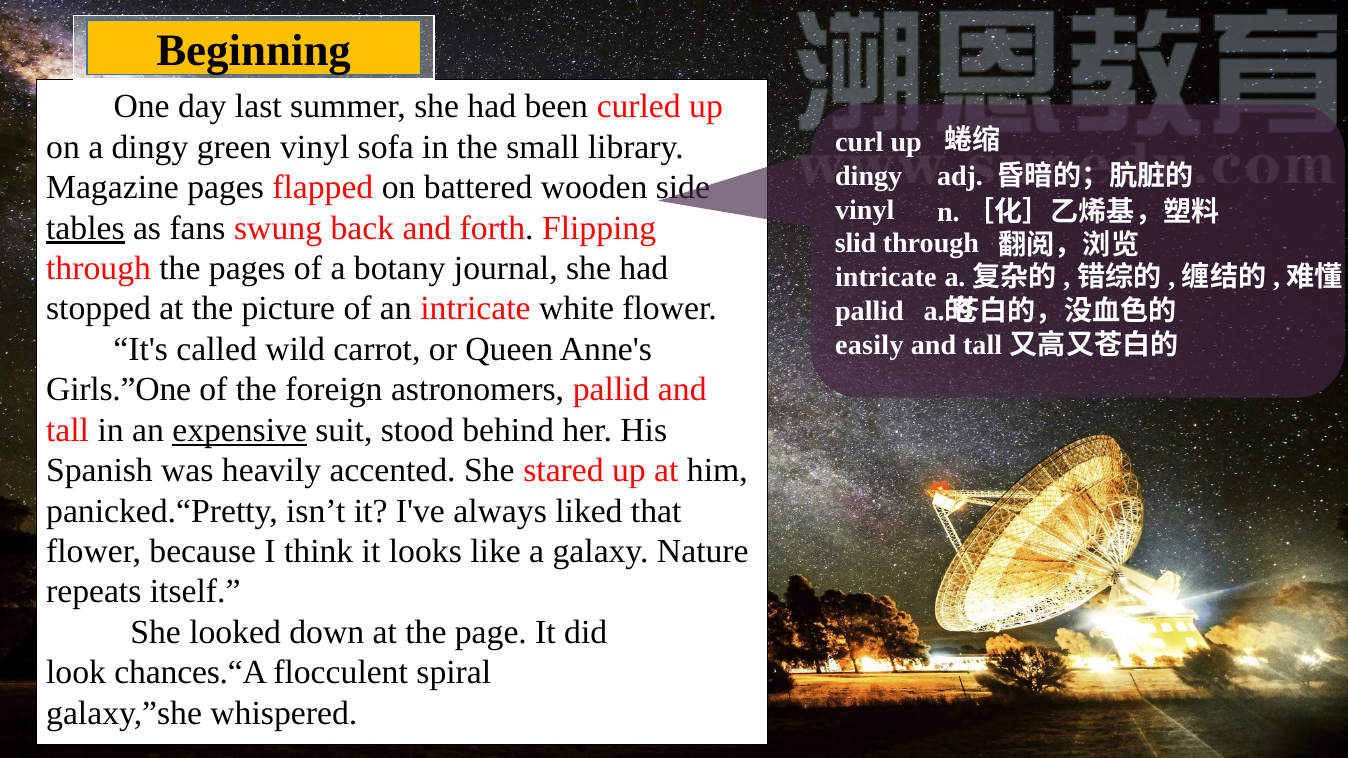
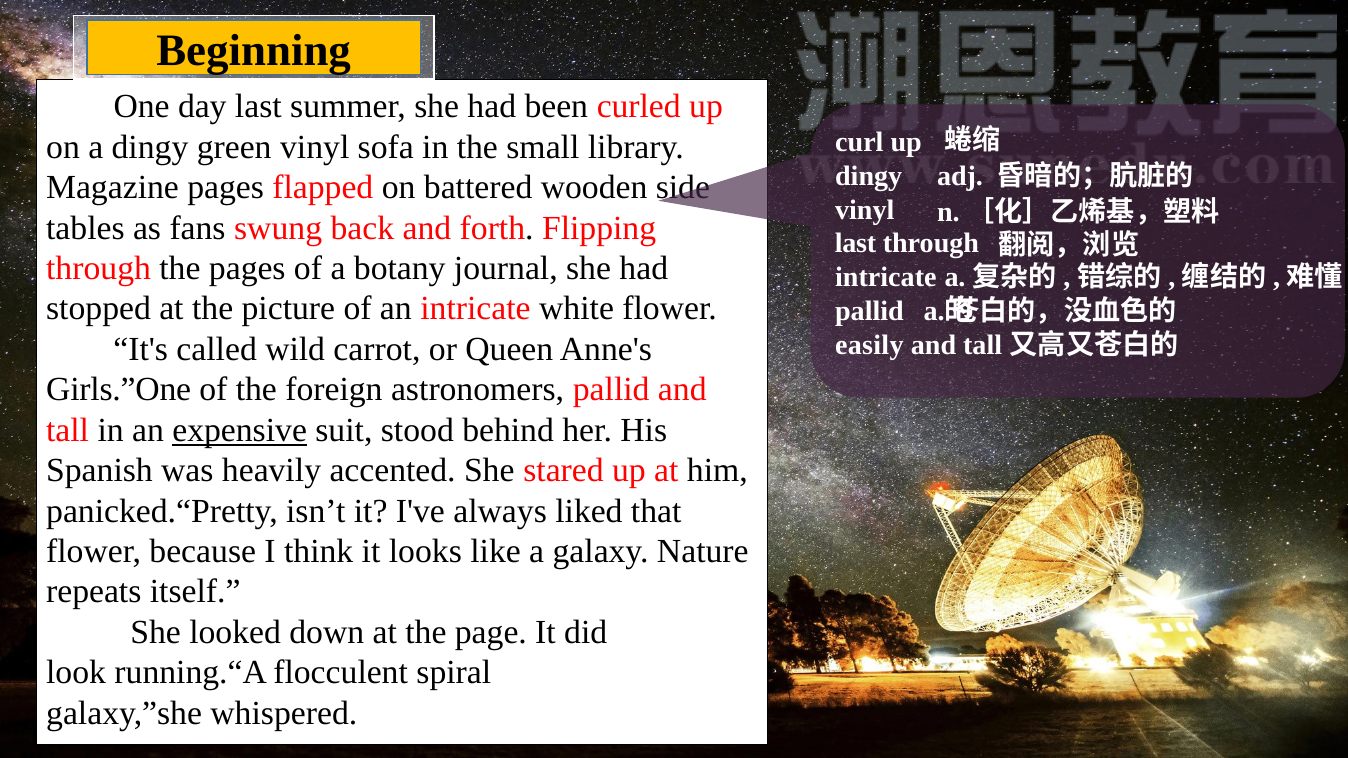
tables underline: present -> none
slid at (856, 244): slid -> last
chances.“A: chances.“A -> running.“A
